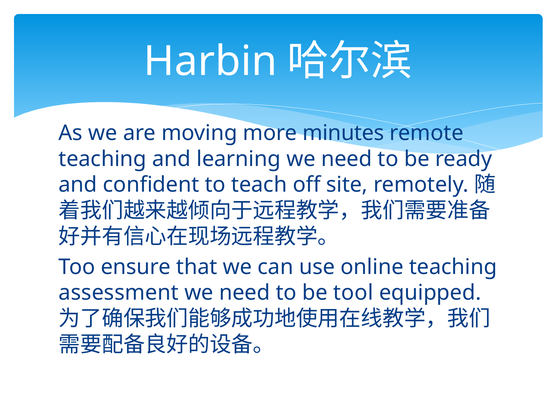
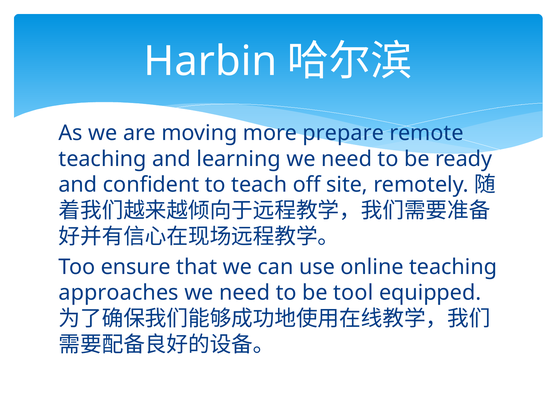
minutes: minutes -> prepare
assessment: assessment -> approaches
